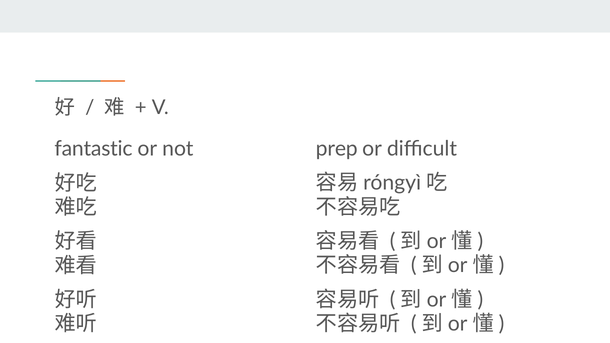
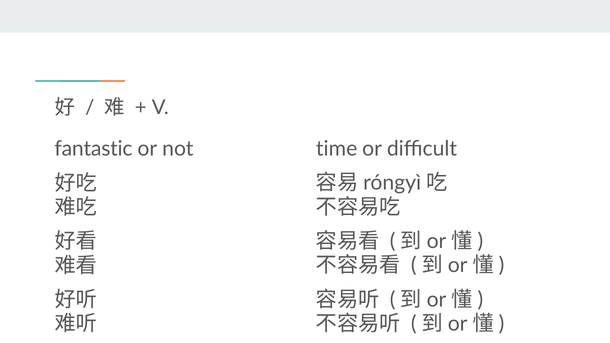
prep: prep -> time
